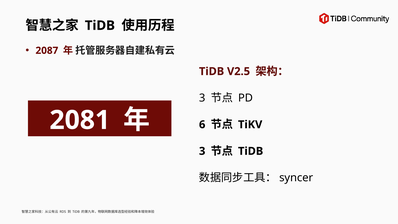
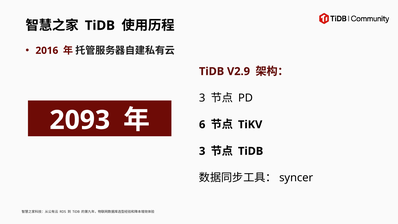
2087: 2087 -> 2016
V2.5: V2.5 -> V2.9
2081: 2081 -> 2093
